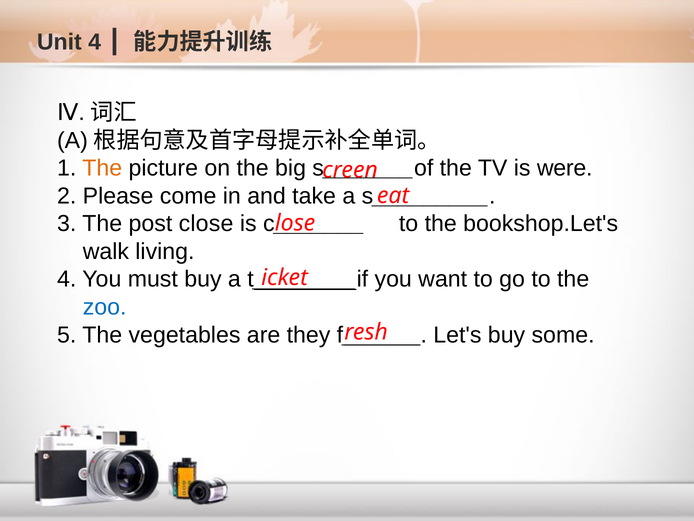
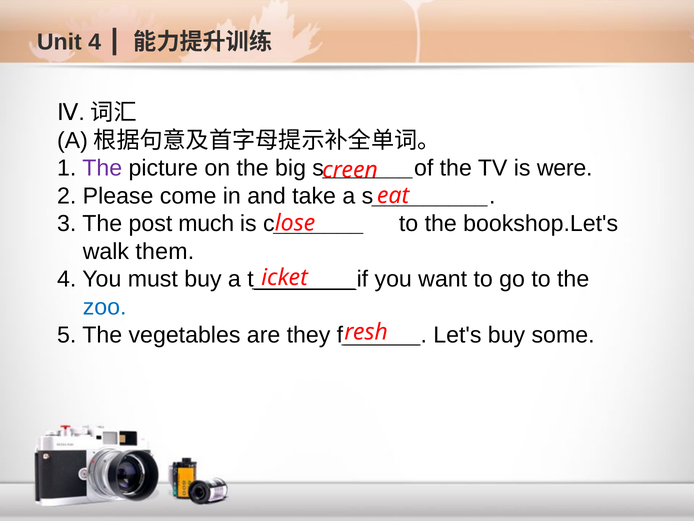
The at (102, 168) colour: orange -> purple
close: close -> much
living: living -> them
